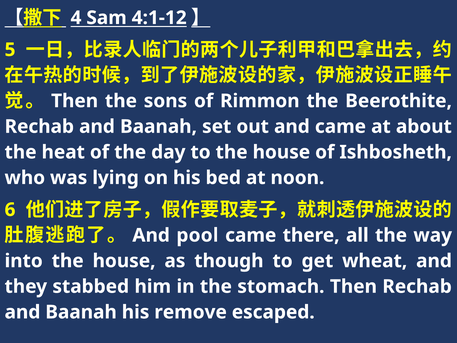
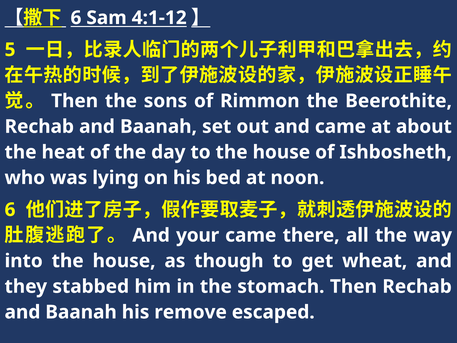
4 at (76, 18): 4 -> 6
pool: pool -> your
